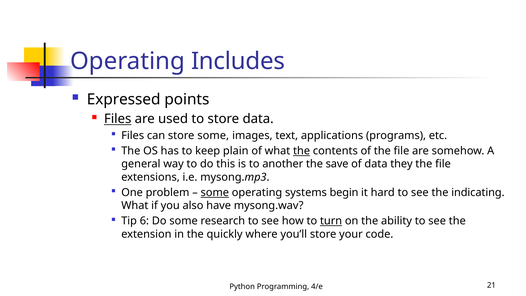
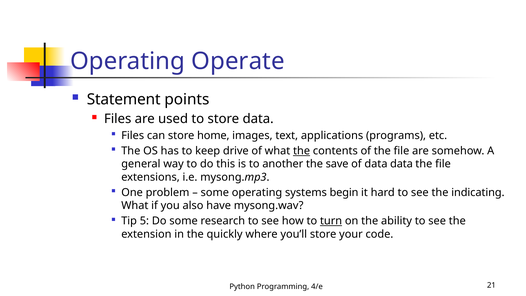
Includes: Includes -> Operate
Expressed: Expressed -> Statement
Files at (118, 119) underline: present -> none
store some: some -> home
plain: plain -> drive
data they: they -> data
some at (215, 192) underline: present -> none
6: 6 -> 5
